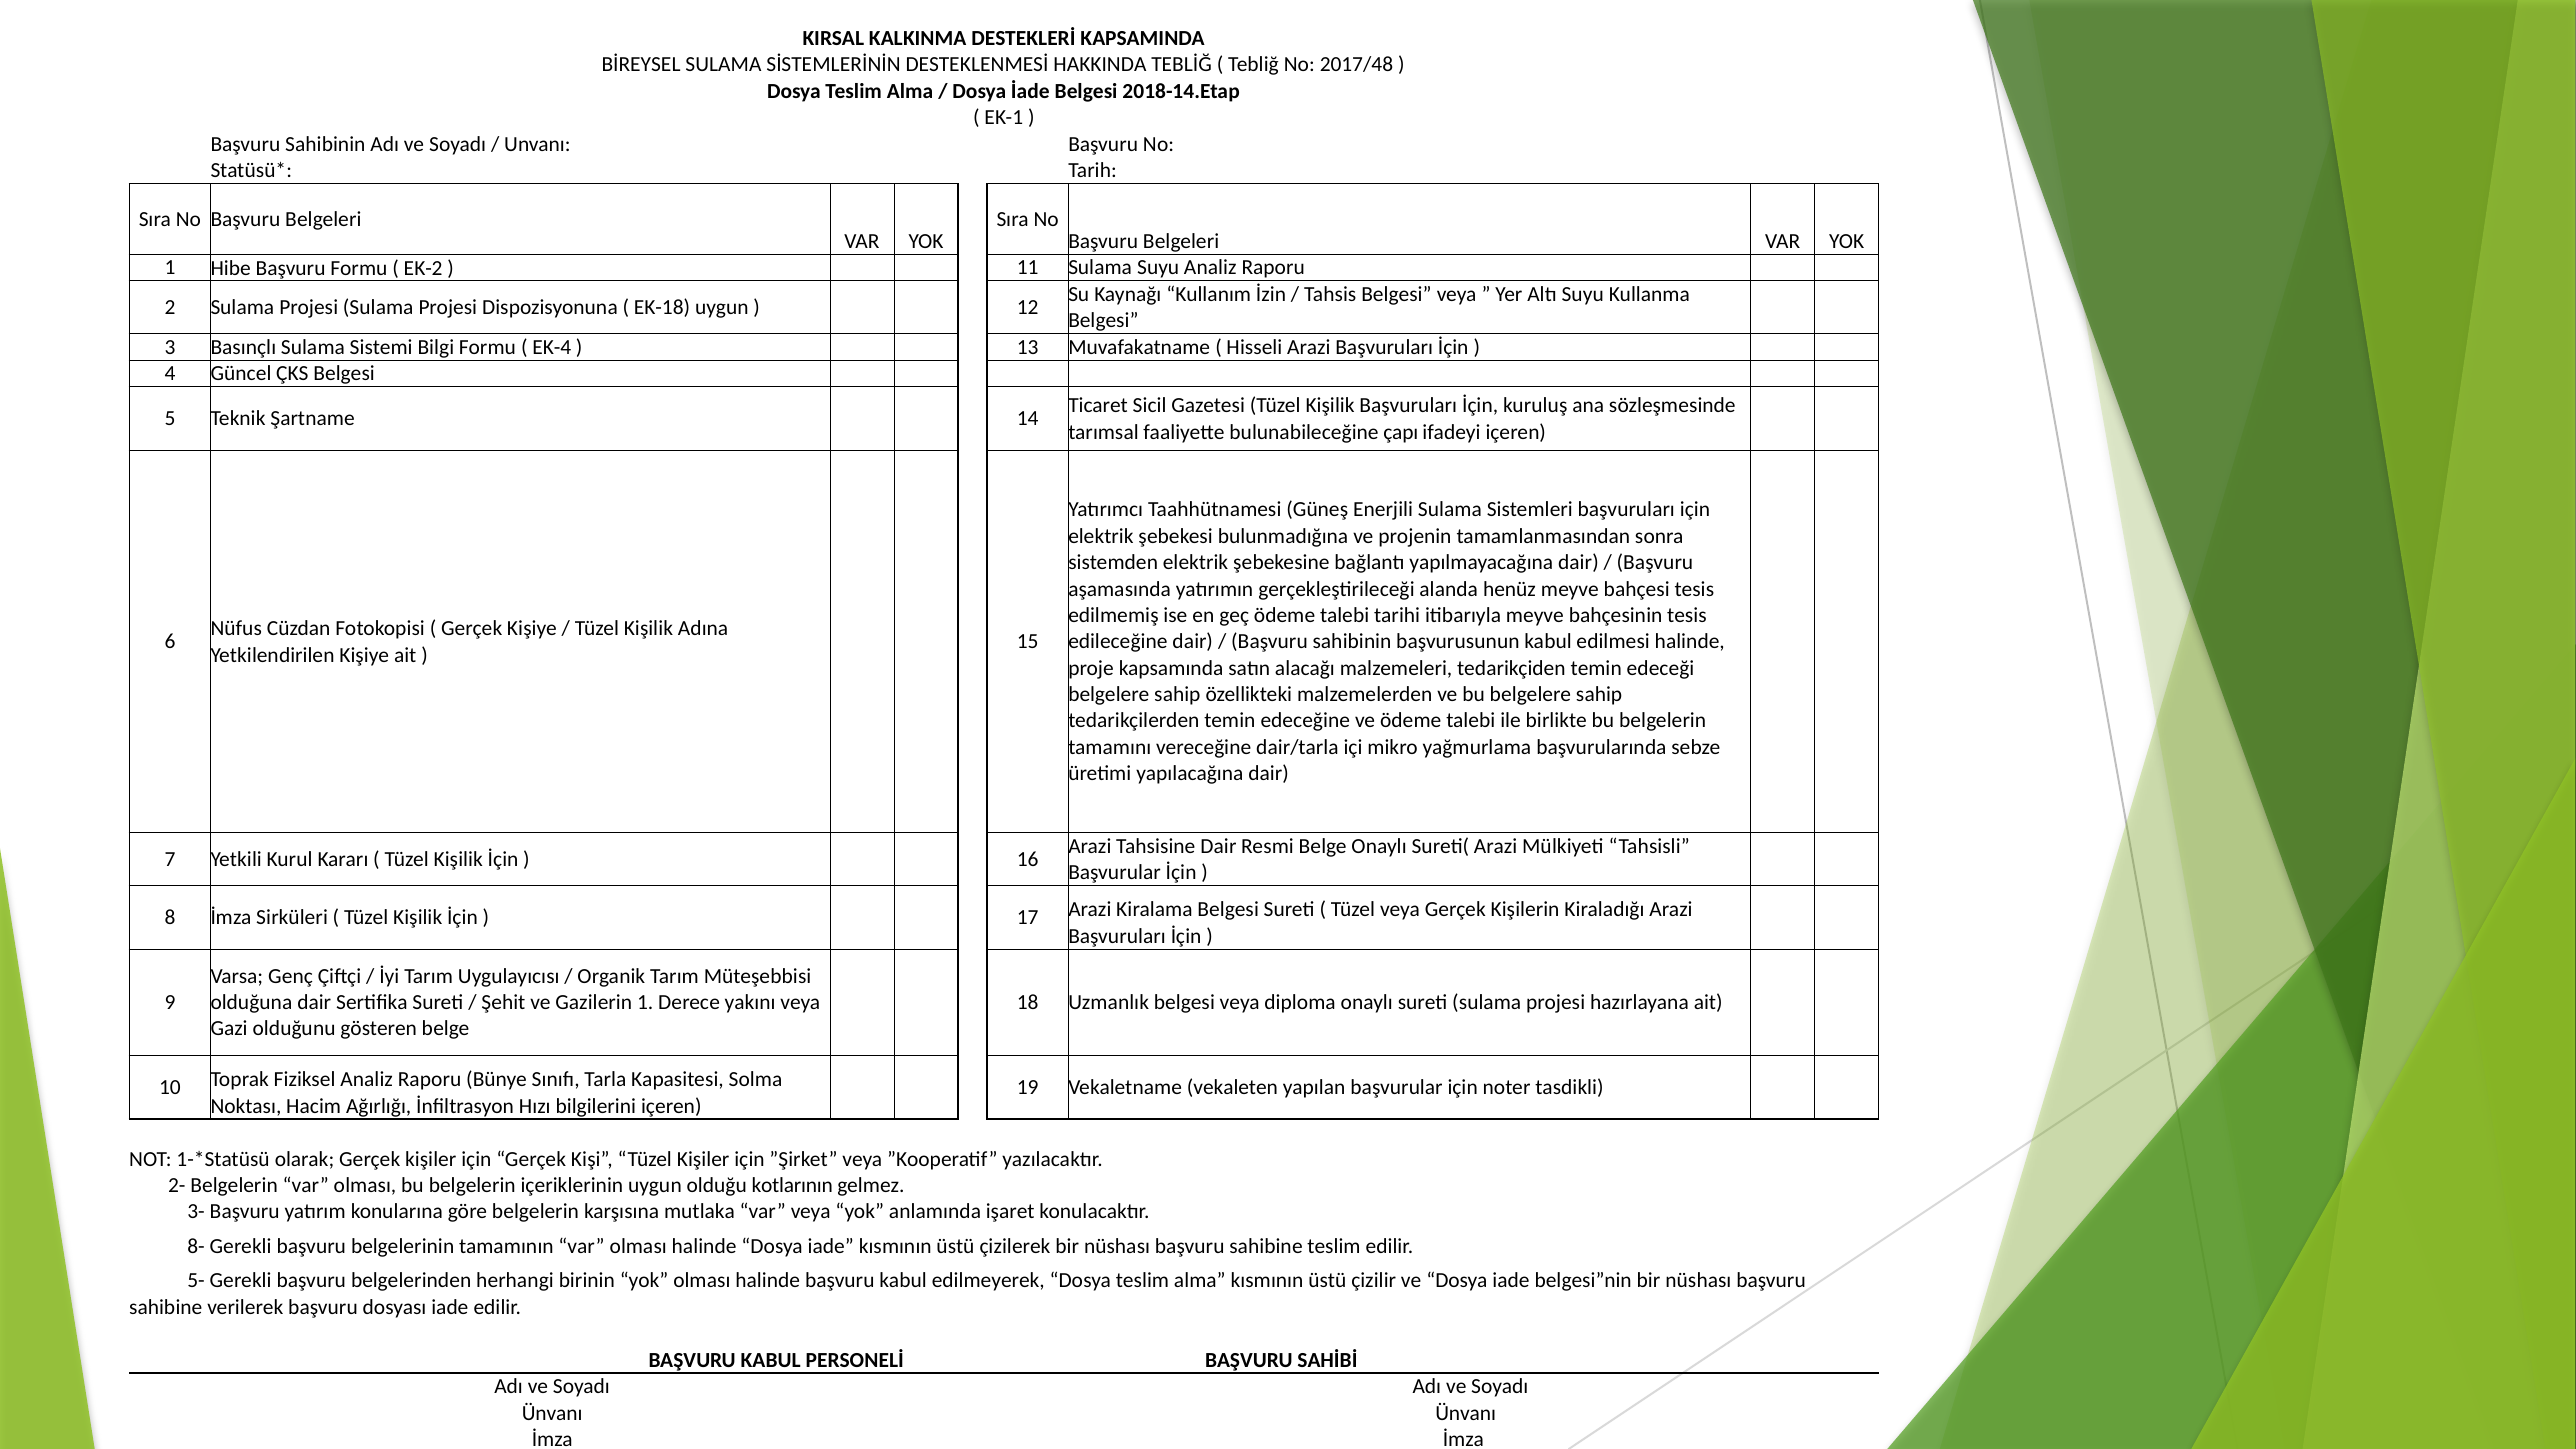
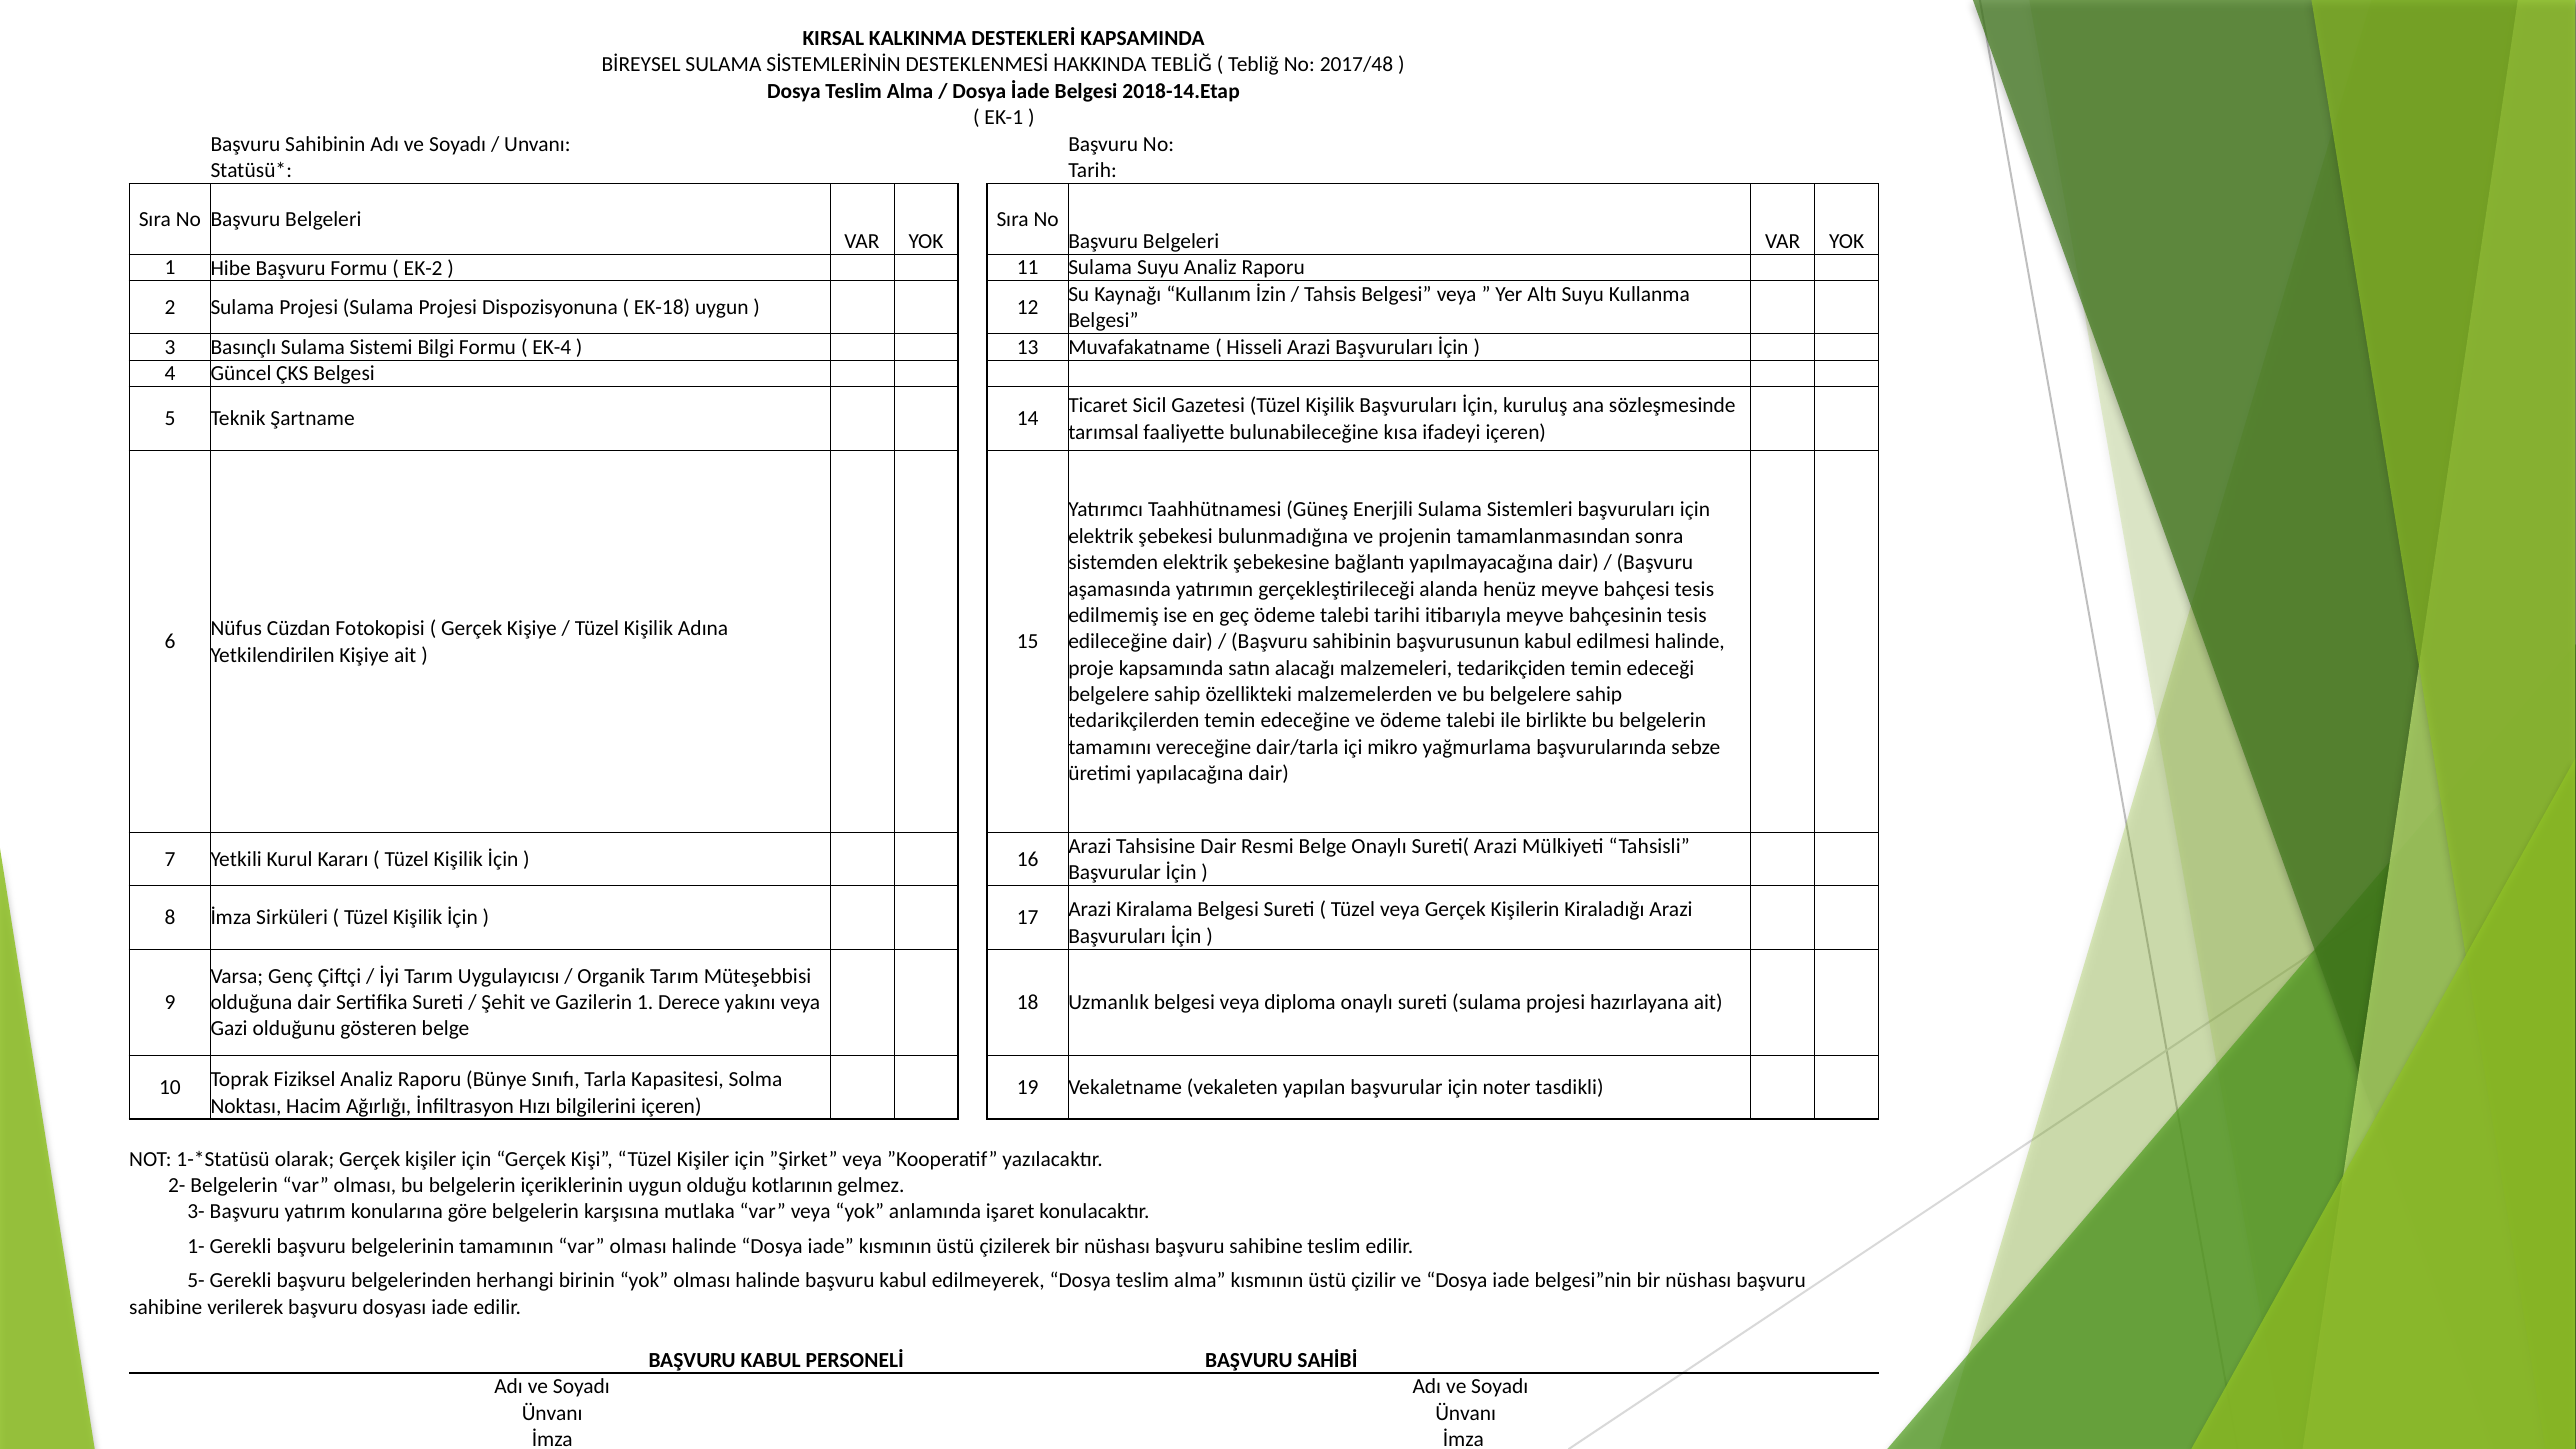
çapı: çapı -> kısa
8-: 8- -> 1-
